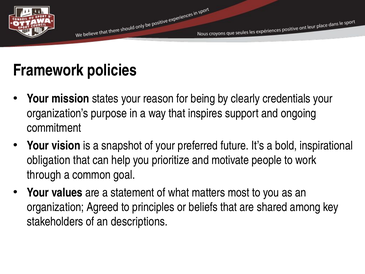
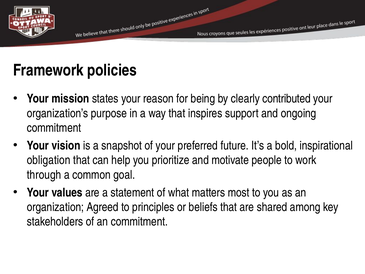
credentials: credentials -> contributed
an descriptions: descriptions -> commitment
